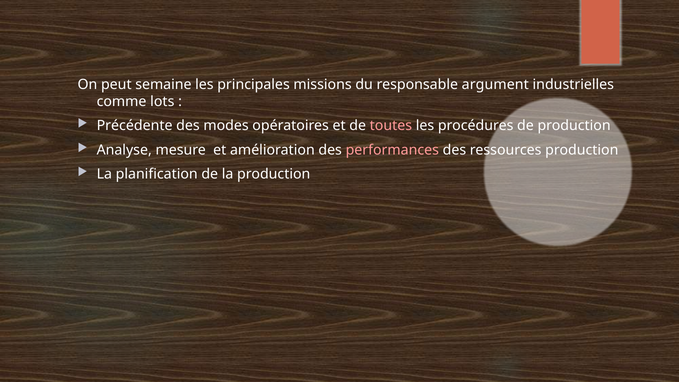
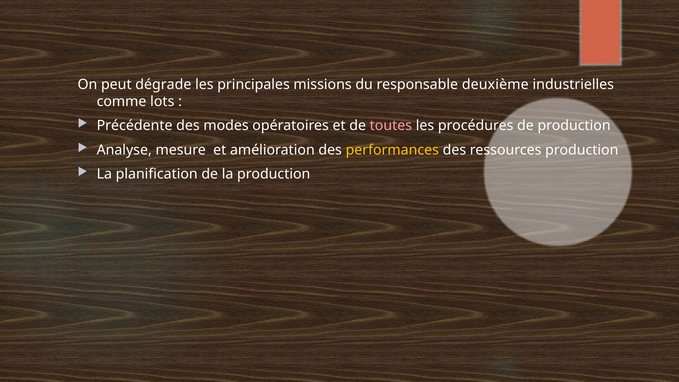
semaine: semaine -> dégrade
argument: argument -> deuxième
performances colour: pink -> yellow
